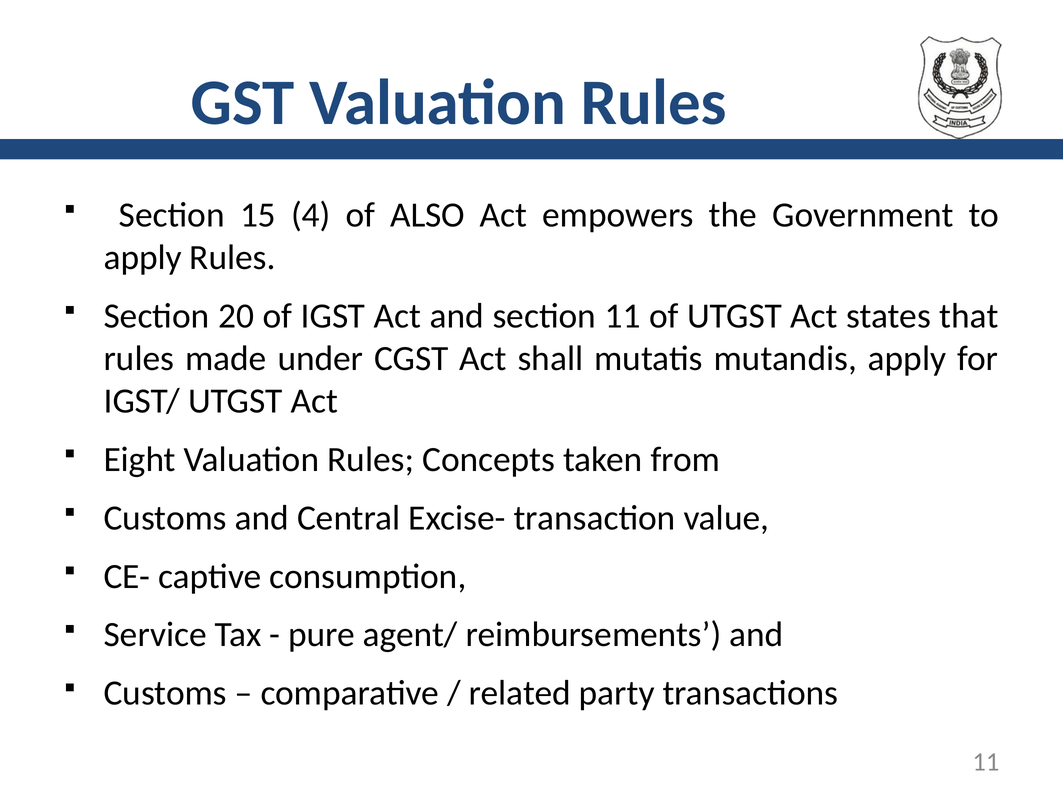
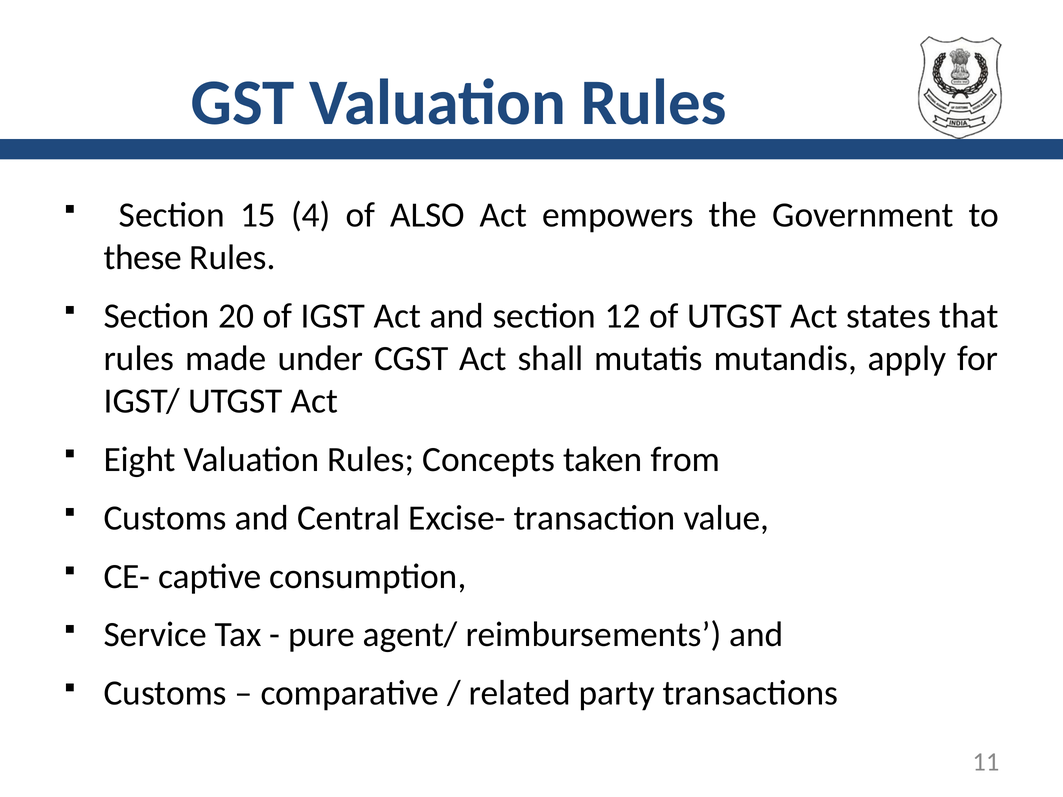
apply at (143, 258): apply -> these
section 11: 11 -> 12
